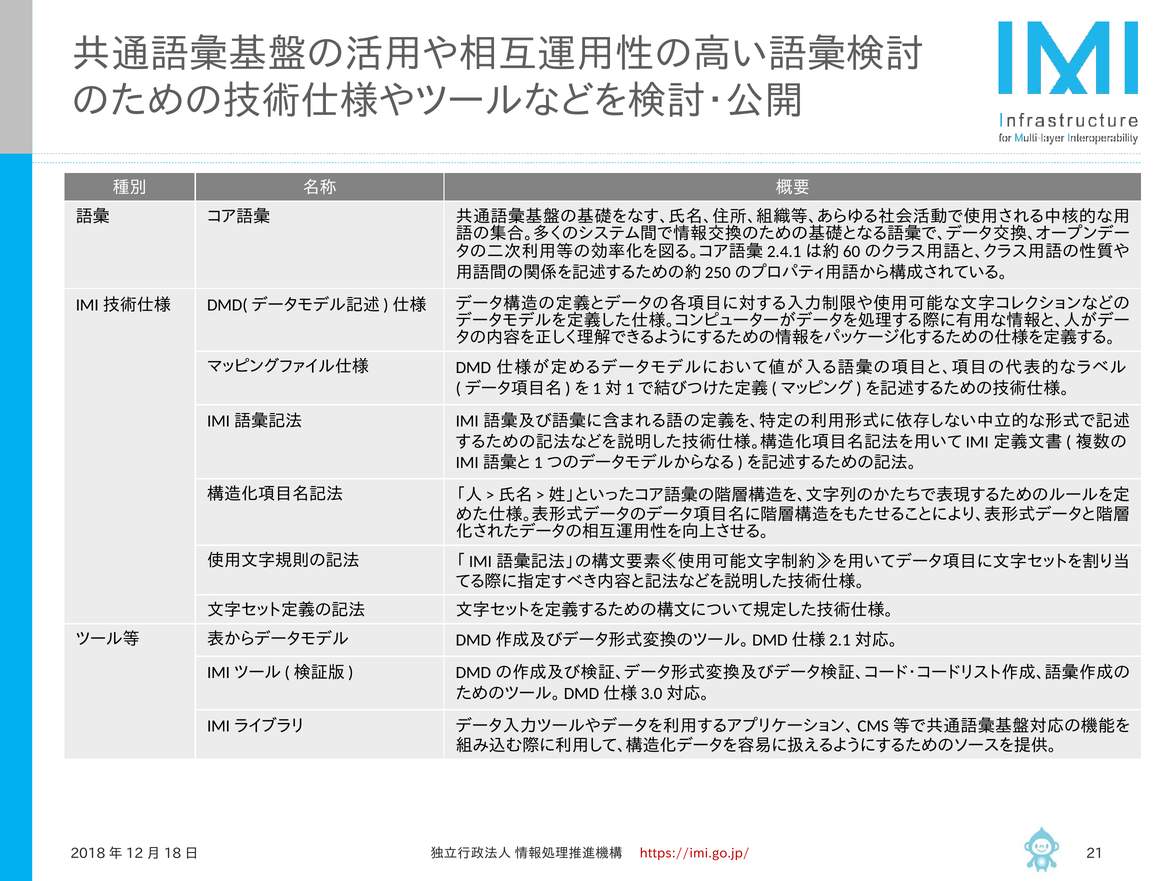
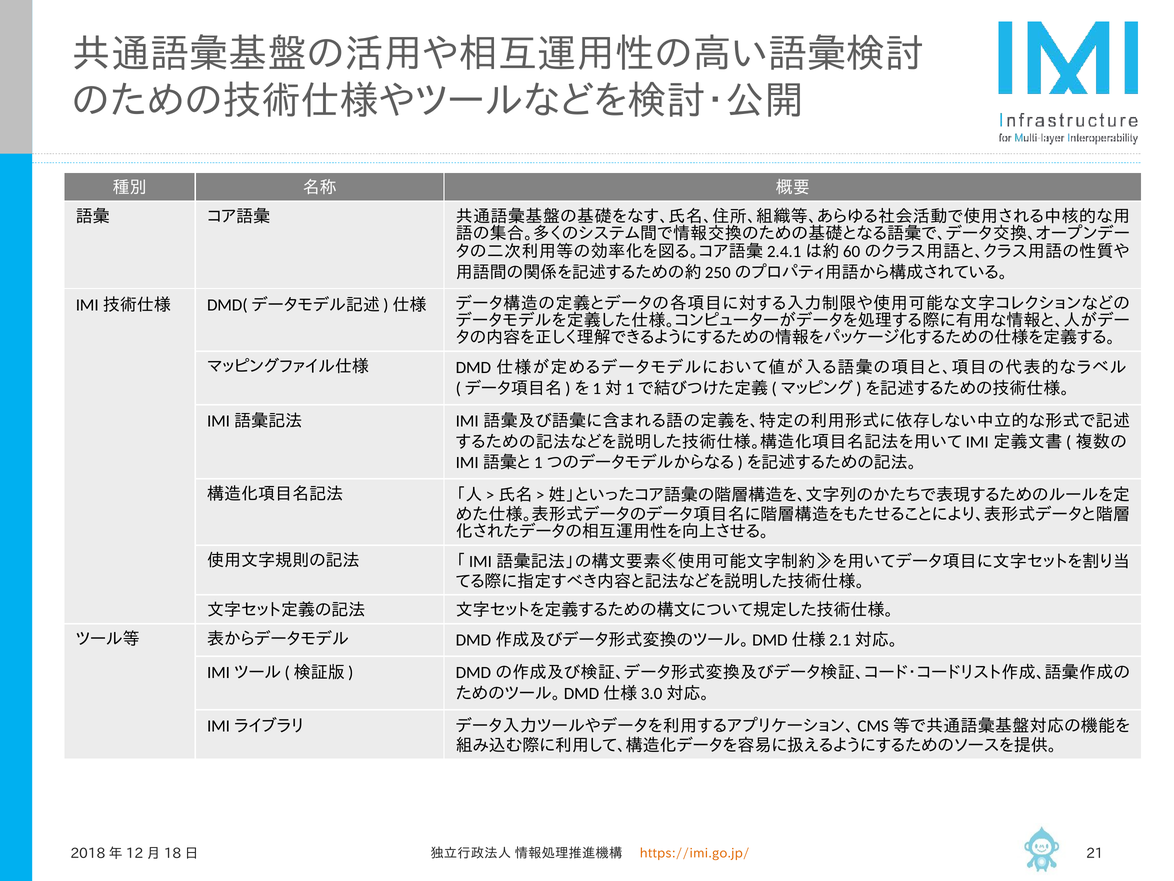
https://imi.go.jp/ colour: red -> orange
